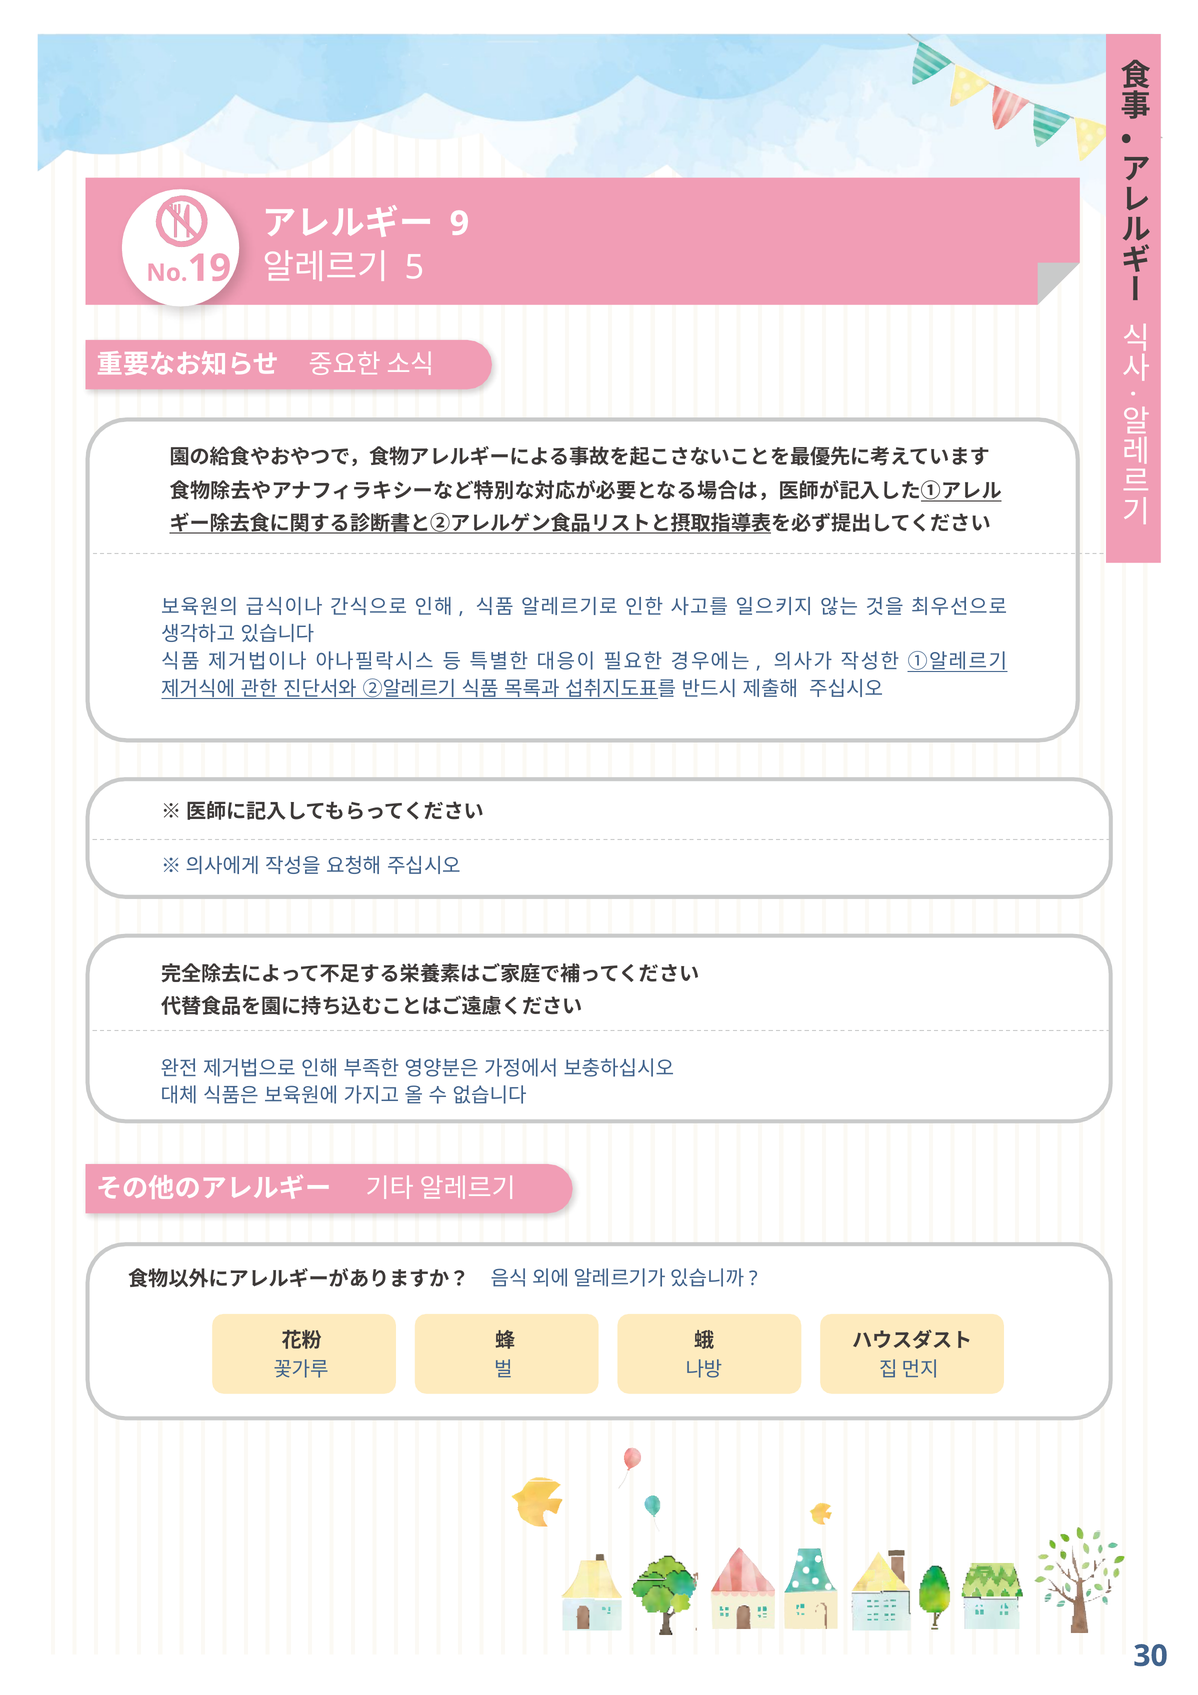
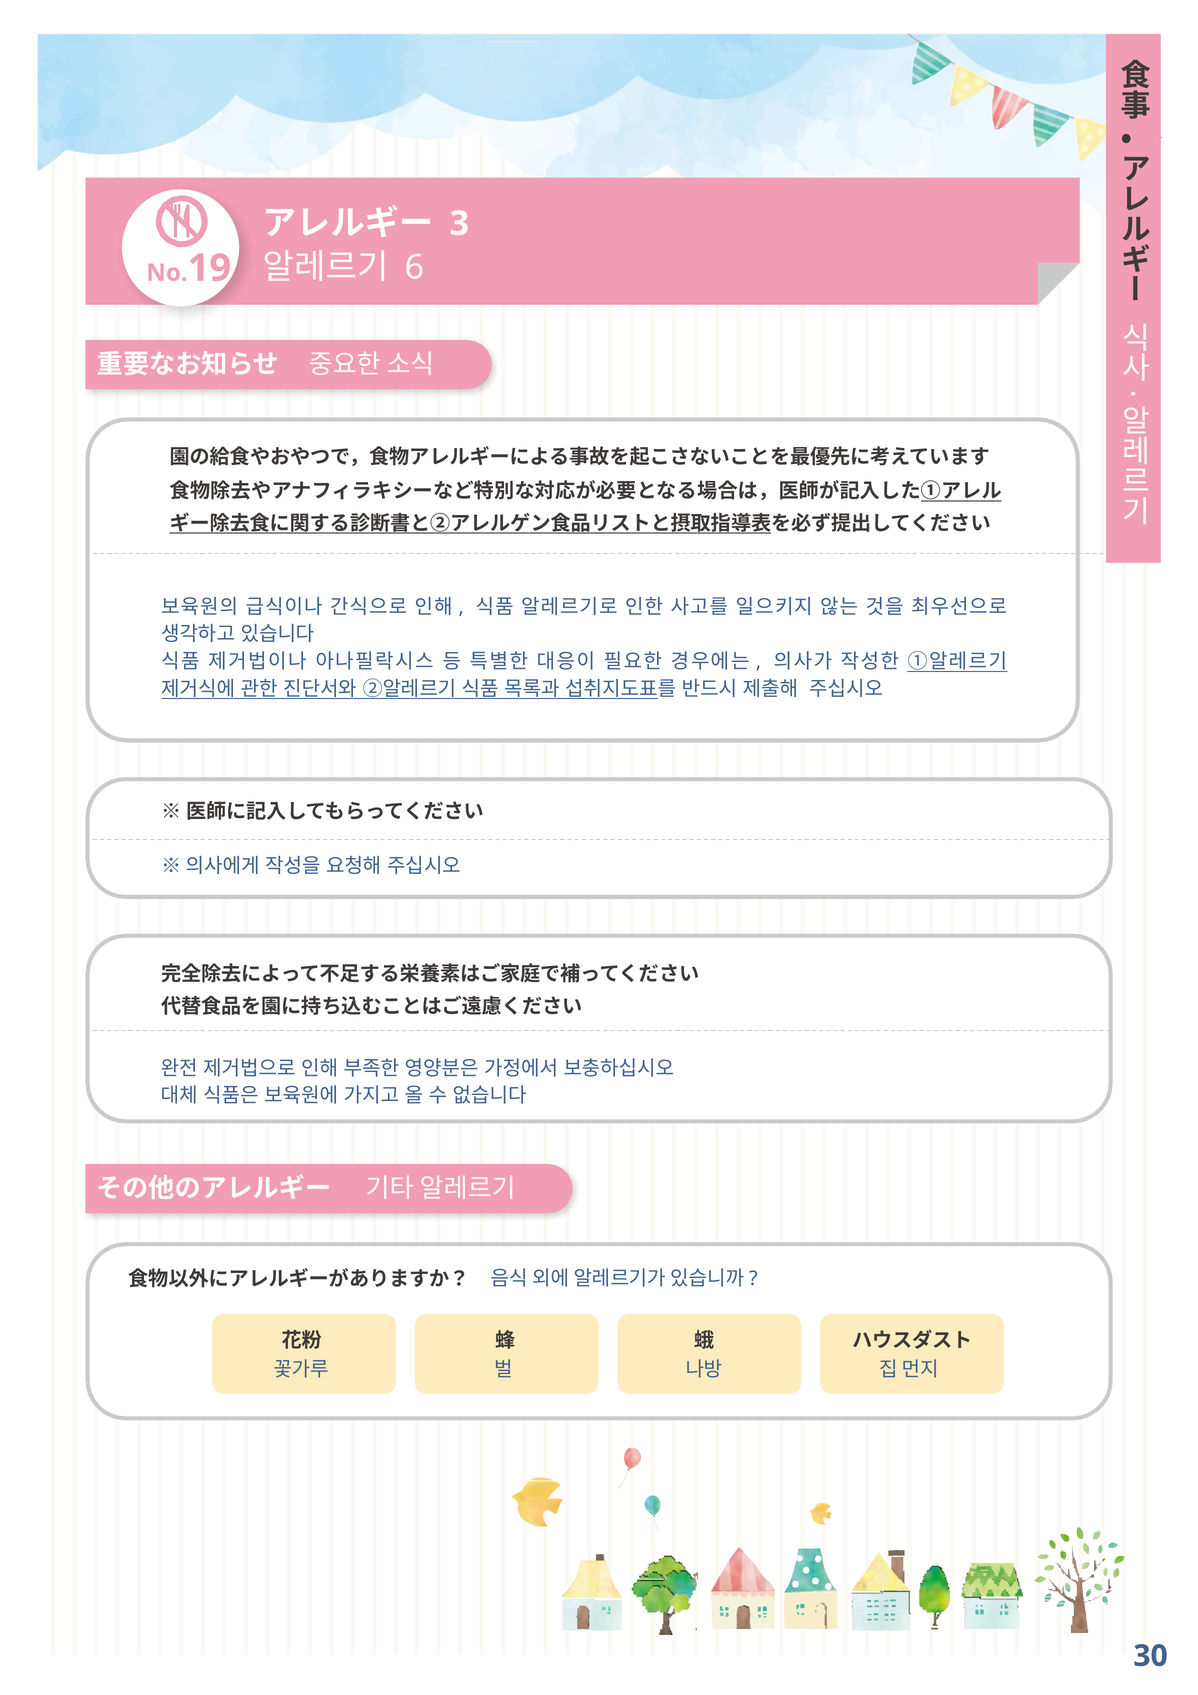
9: 9 -> 3
5: 5 -> 6
